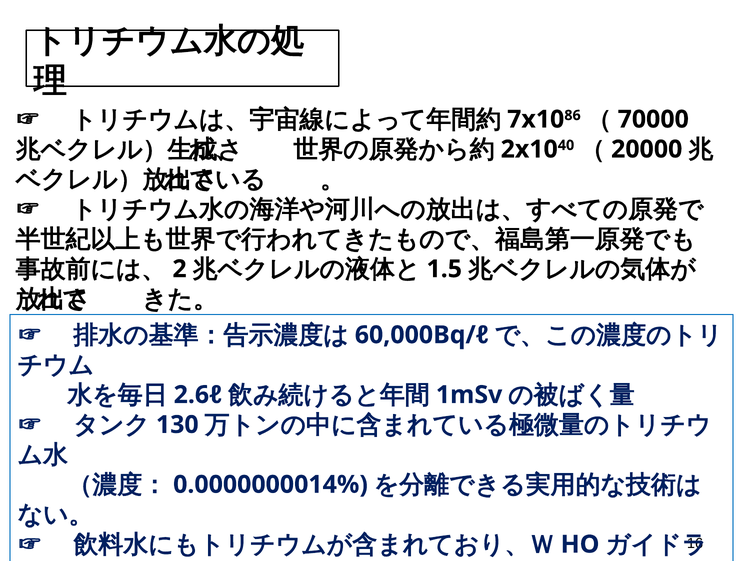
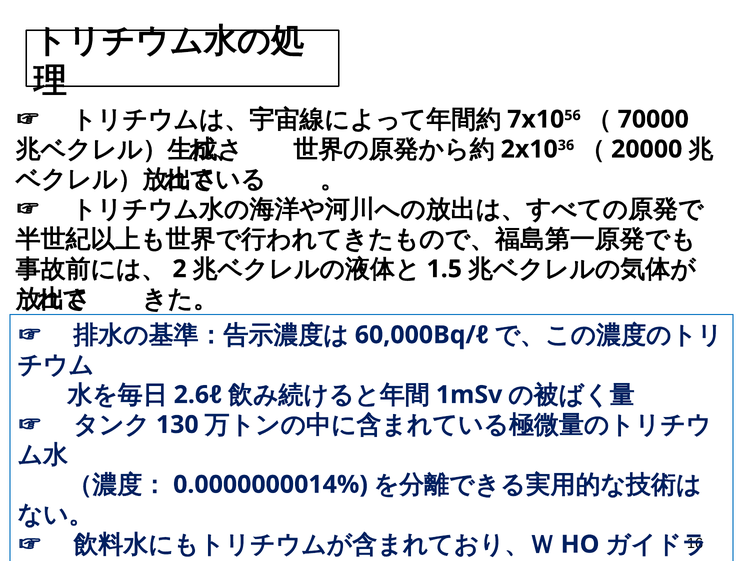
86: 86 -> 56
40: 40 -> 36
